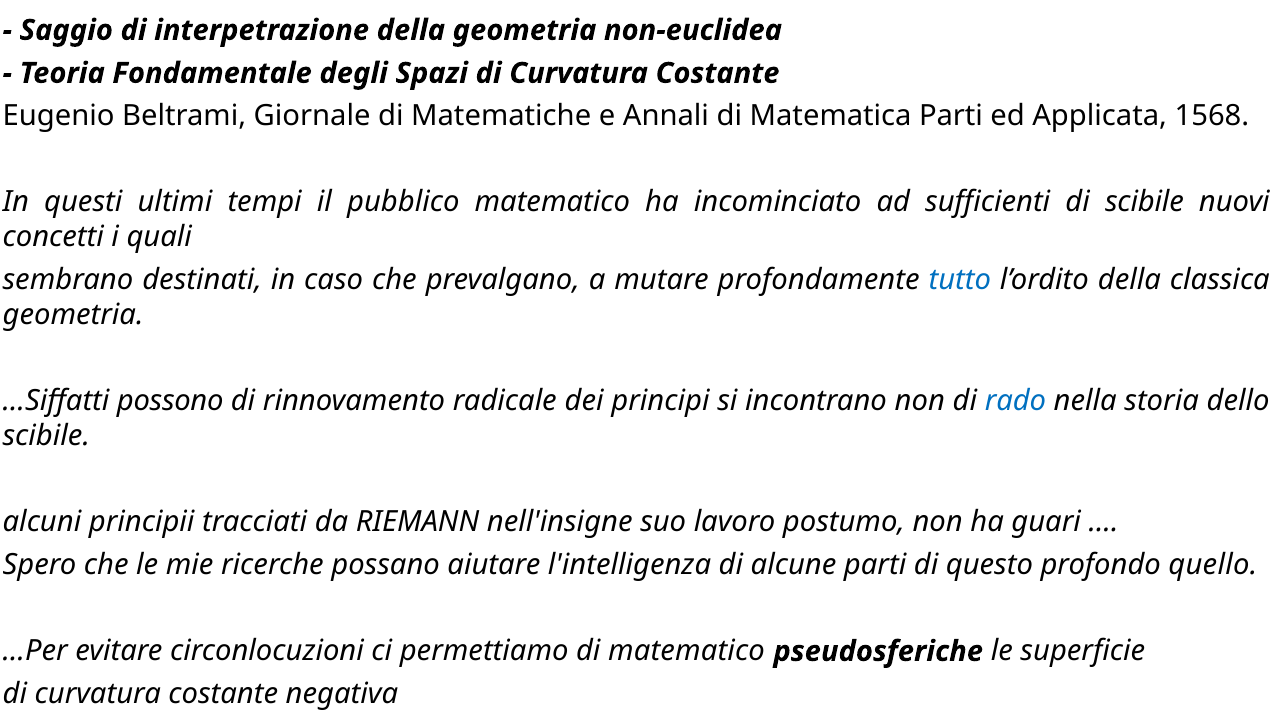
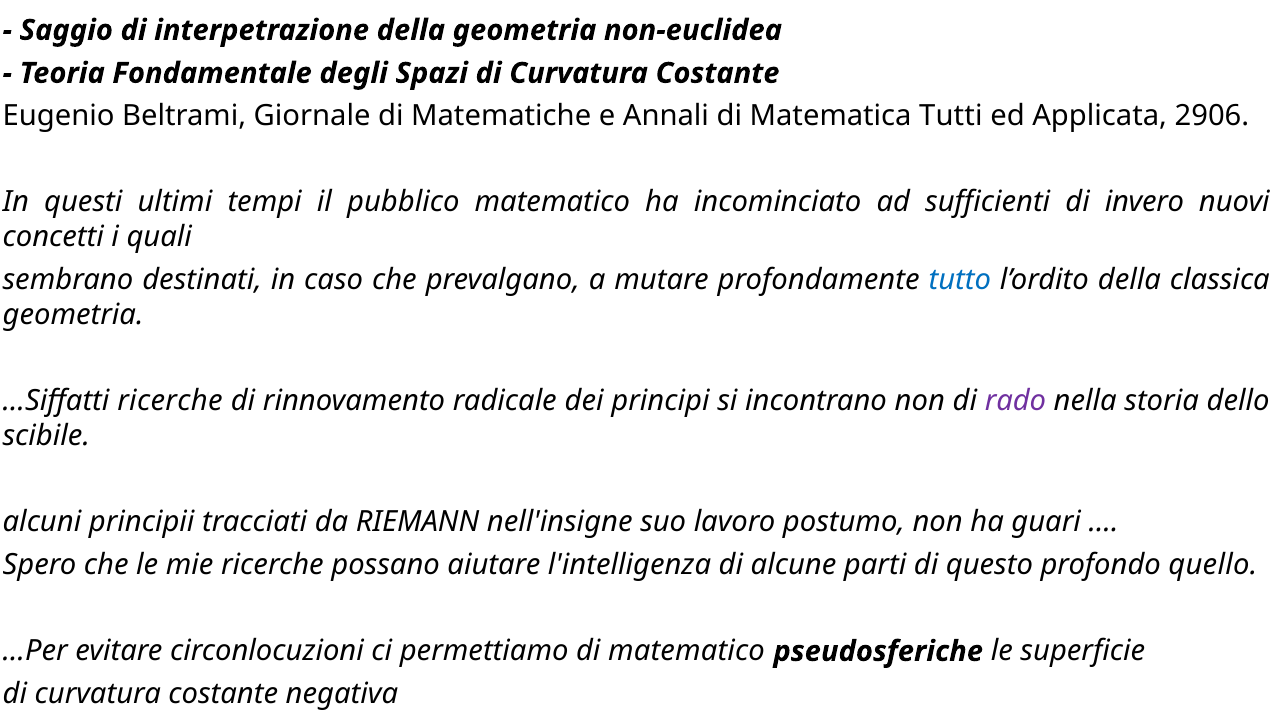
Matematica Parti: Parti -> Tutti
1568: 1568 -> 2906
di scibile: scibile -> invero
…Siffatti possono: possono -> ricerche
rado colour: blue -> purple
